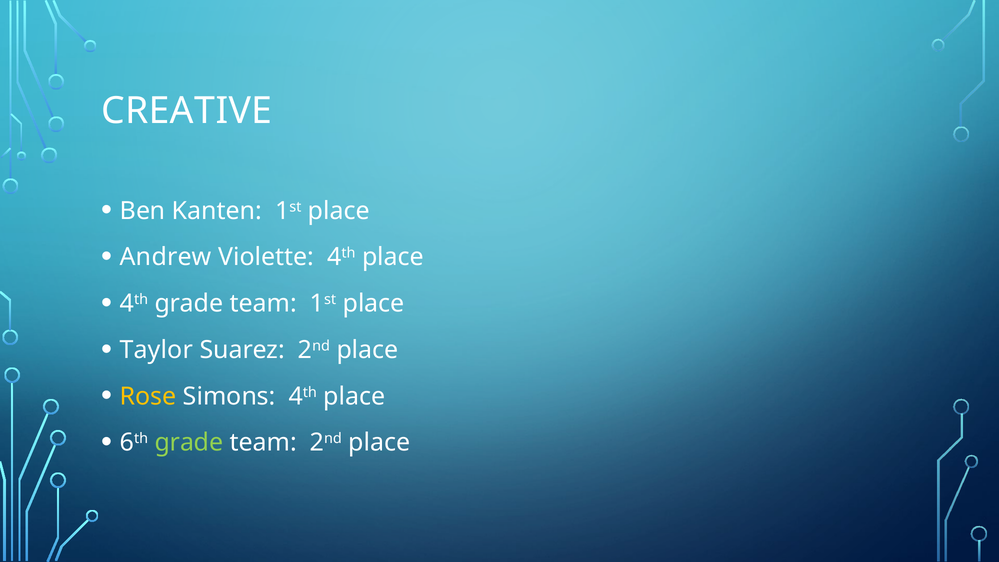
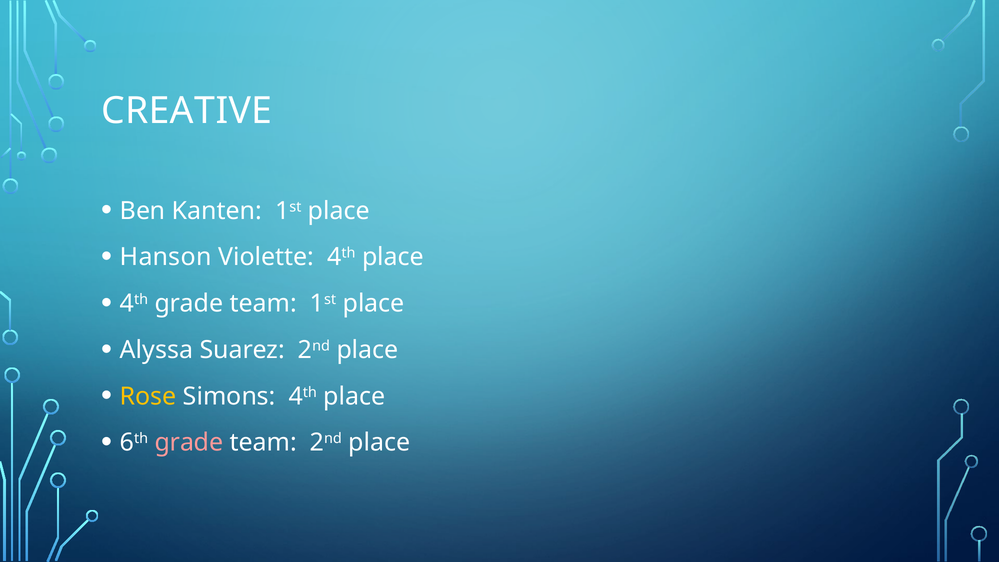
Andrew: Andrew -> Hanson
Taylor: Taylor -> Alyssa
grade at (189, 443) colour: light green -> pink
